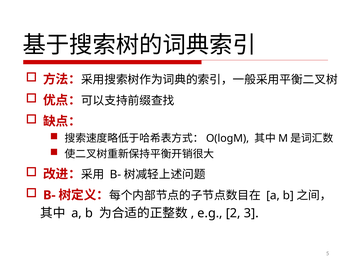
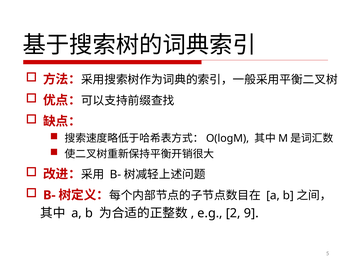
3: 3 -> 9
